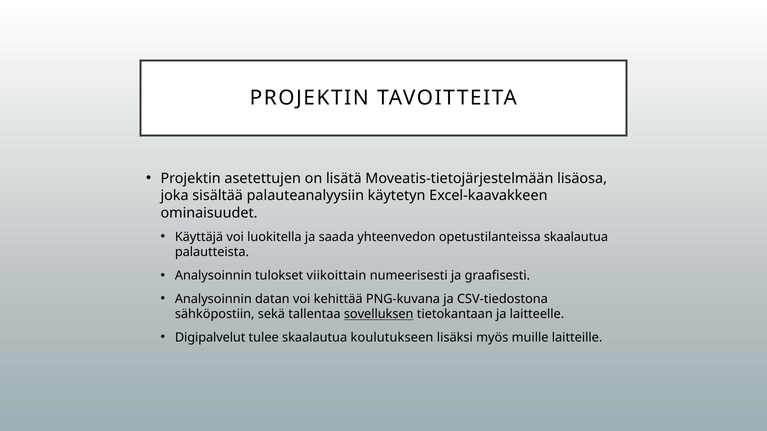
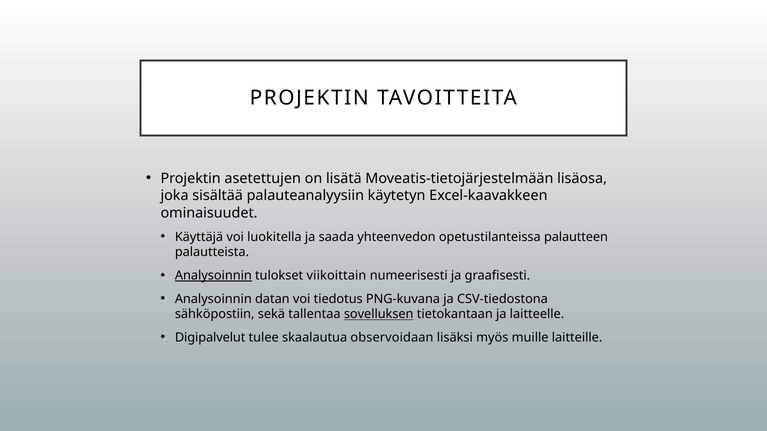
opetustilanteissa skaalautua: skaalautua -> palautteen
Analysoinnin at (213, 276) underline: none -> present
kehittää: kehittää -> tiedotus
koulutukseen: koulutukseen -> observoidaan
